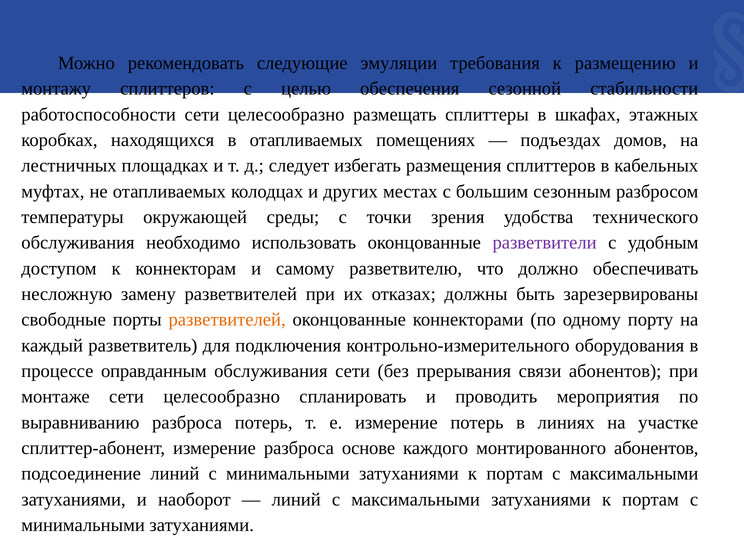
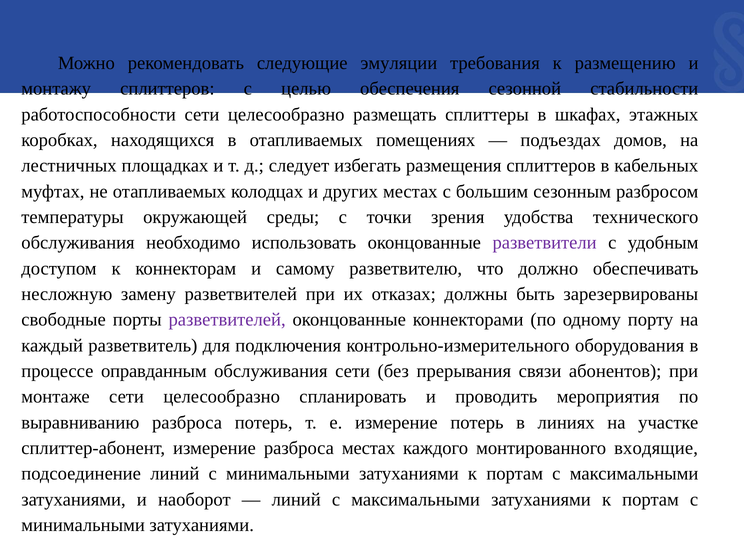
разветвителей at (227, 320) colour: orange -> purple
разброса основе: основе -> местах
монтированного абонентов: абонентов -> входящие
